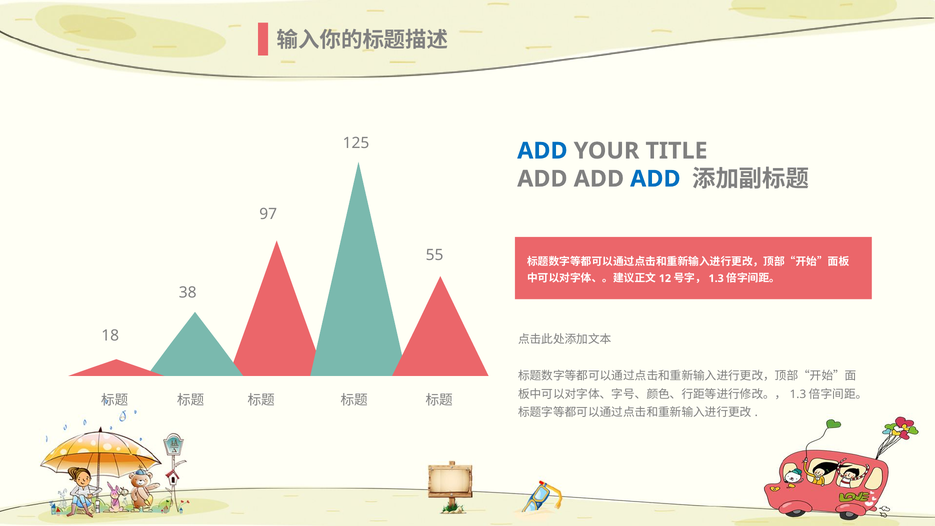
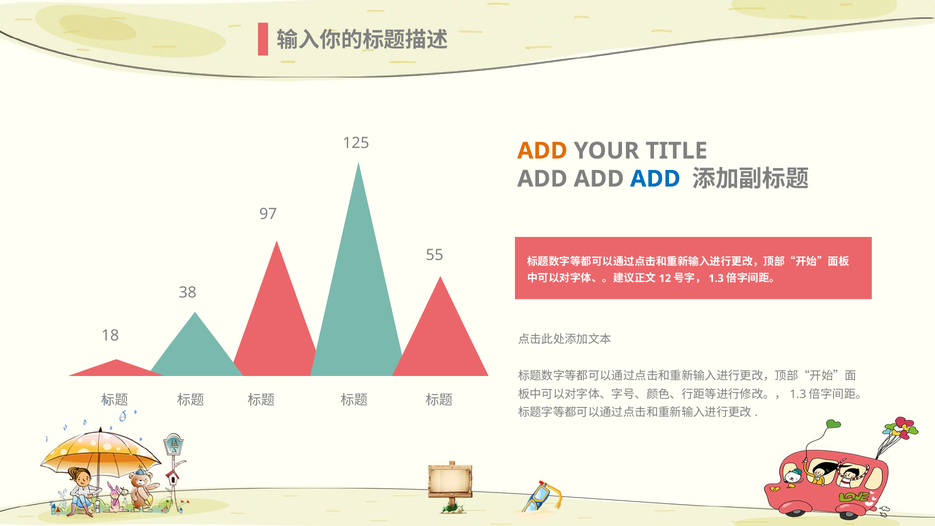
ADD at (542, 151) colour: blue -> orange
